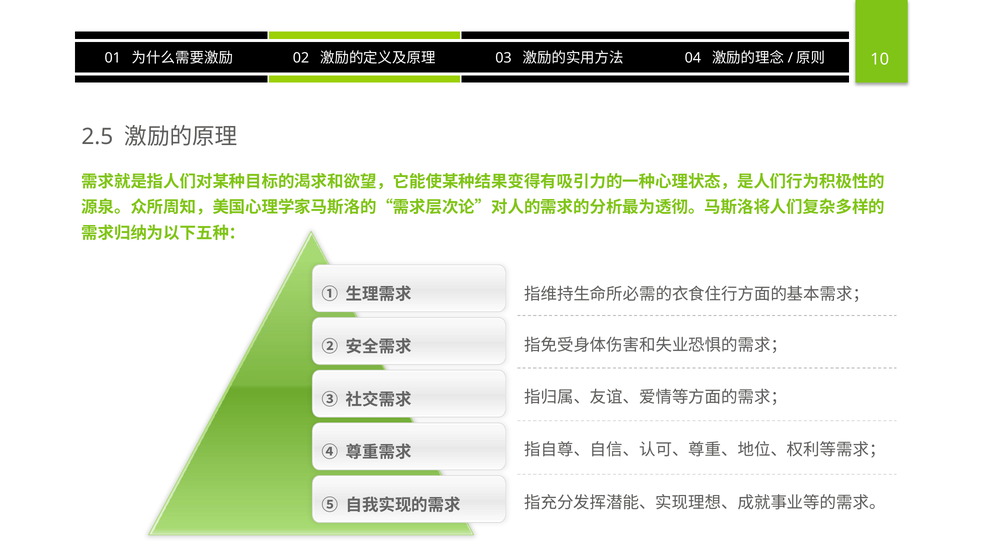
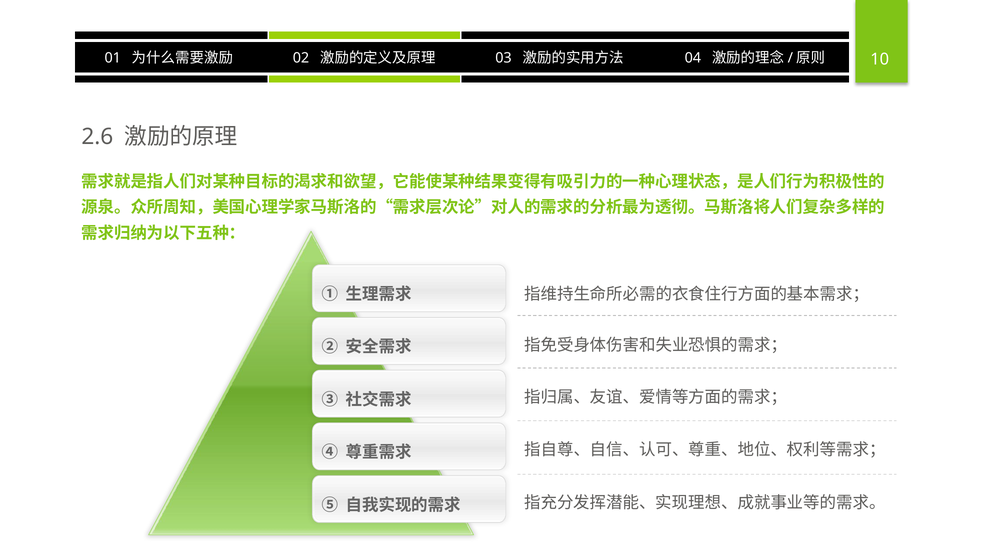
2.5: 2.5 -> 2.6
